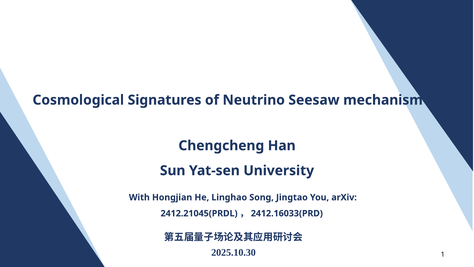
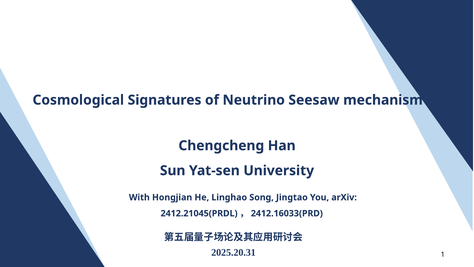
2025.10.30: 2025.10.30 -> 2025.20.31
